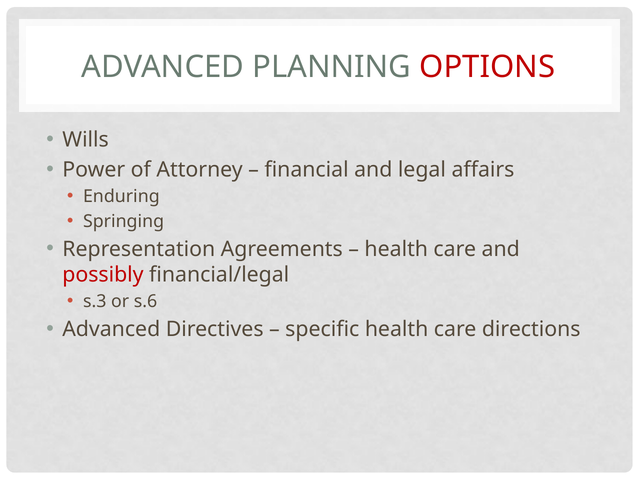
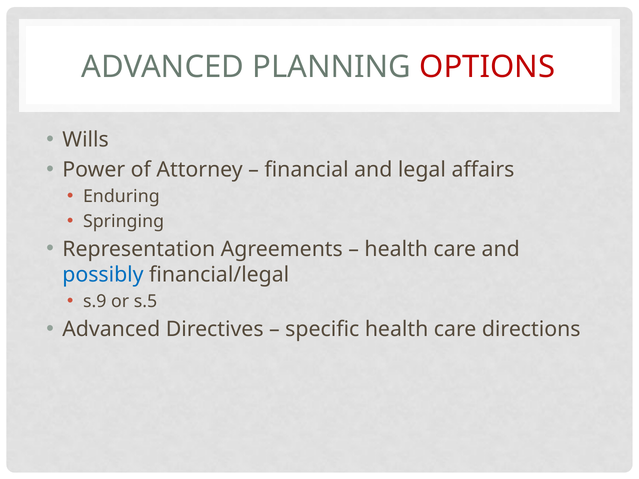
possibly colour: red -> blue
s.3: s.3 -> s.9
s.6: s.6 -> s.5
